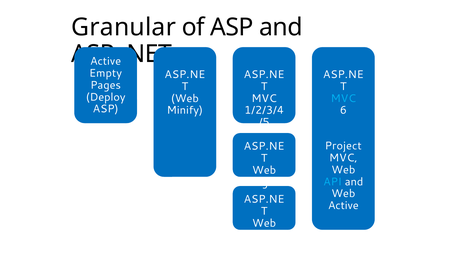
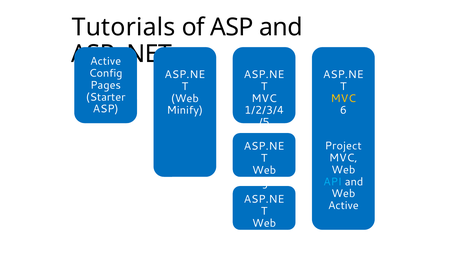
Granular: Granular -> Tutorials
Empty: Empty -> Config
Deploy: Deploy -> Starter
MVC at (343, 98) colour: light blue -> yellow
